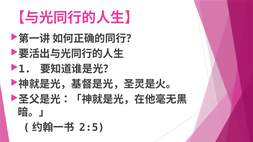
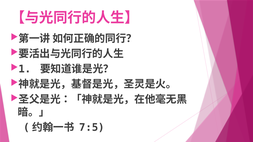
2:5: 2:5 -> 7:5
